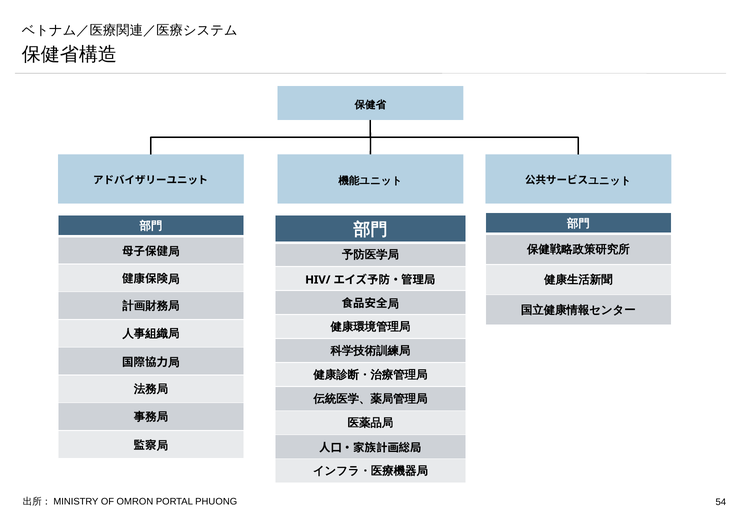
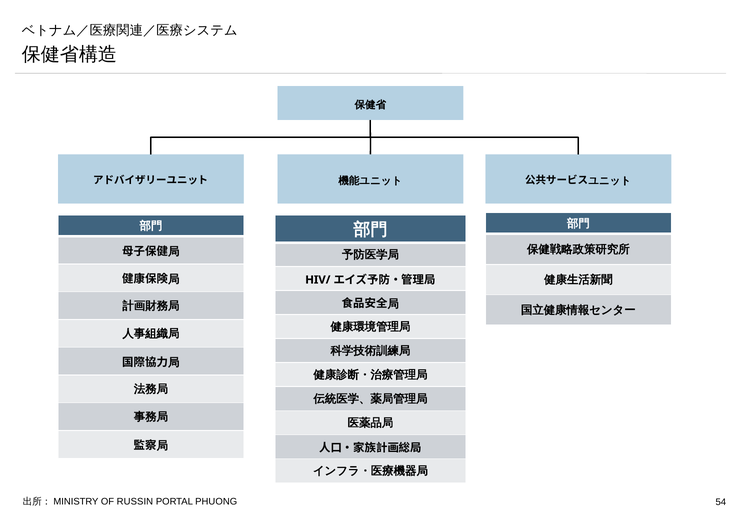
OMRON: OMRON -> RUSSIN
